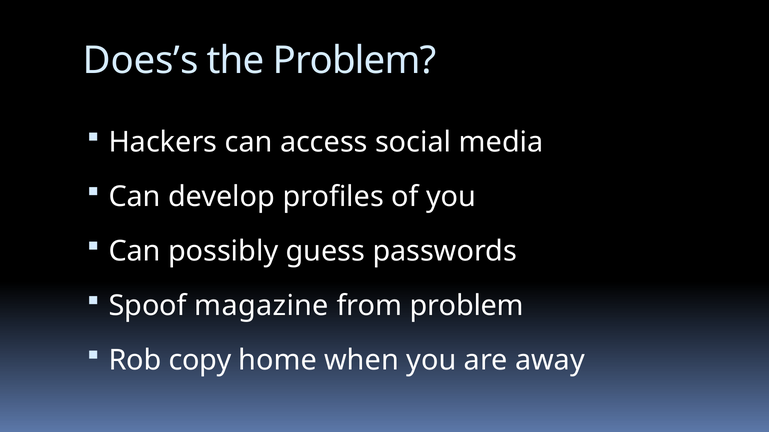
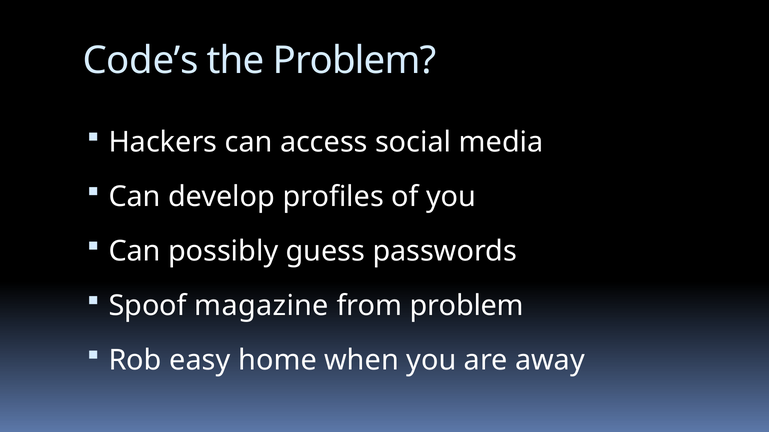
Does’s: Does’s -> Code’s
copy: copy -> easy
